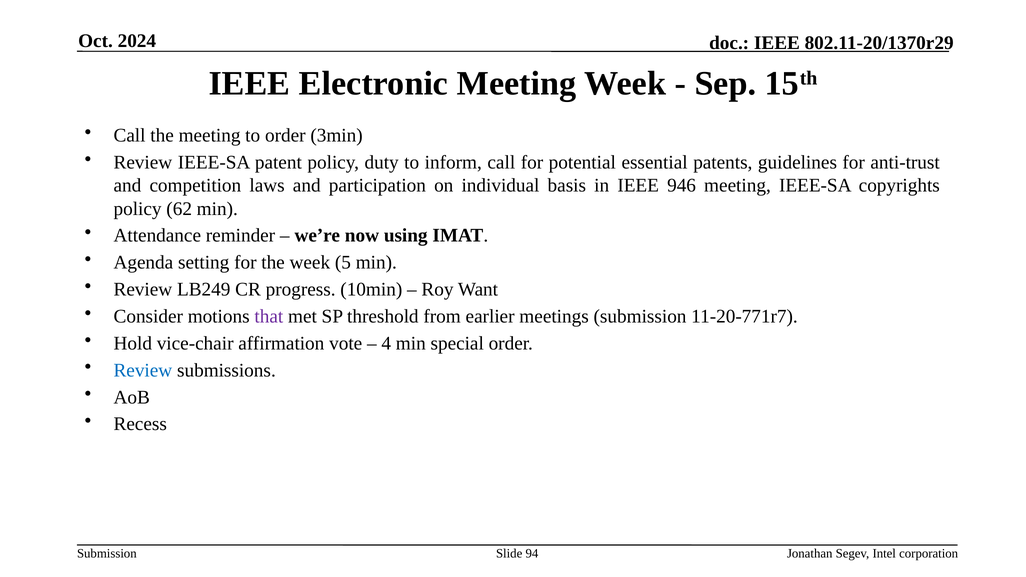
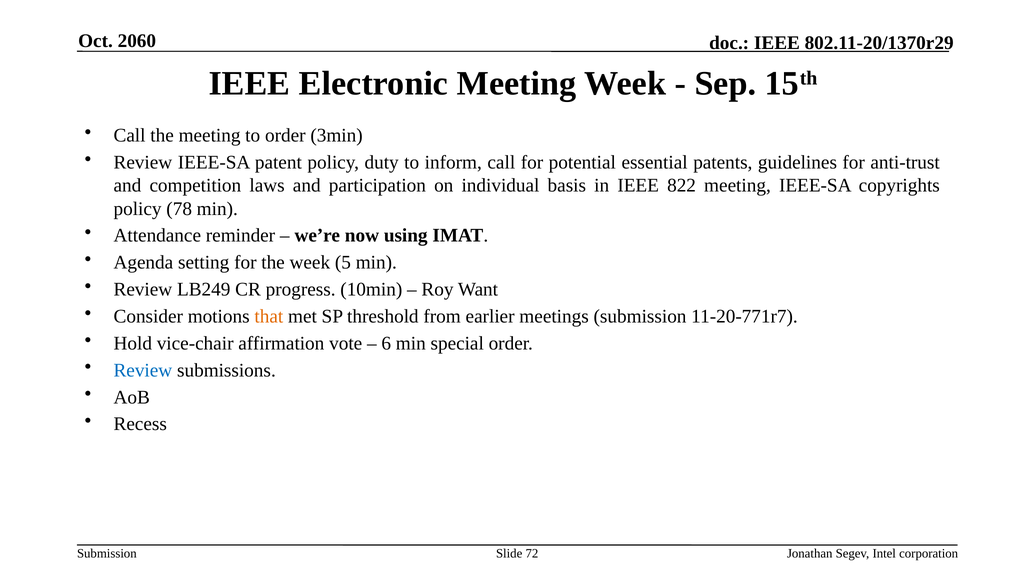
2024: 2024 -> 2060
946: 946 -> 822
62: 62 -> 78
that colour: purple -> orange
4: 4 -> 6
94: 94 -> 72
